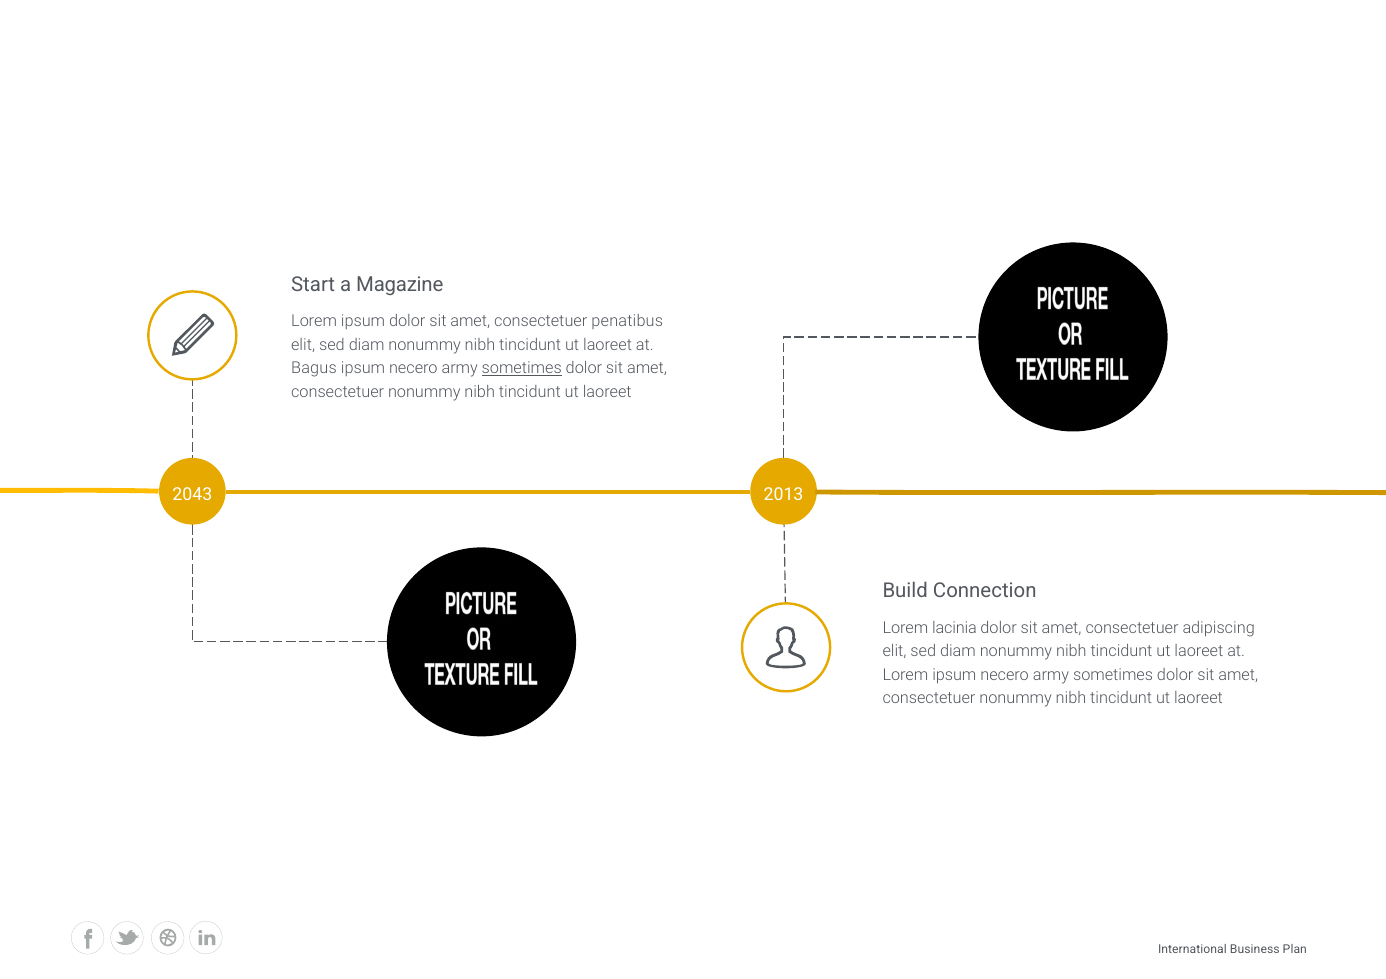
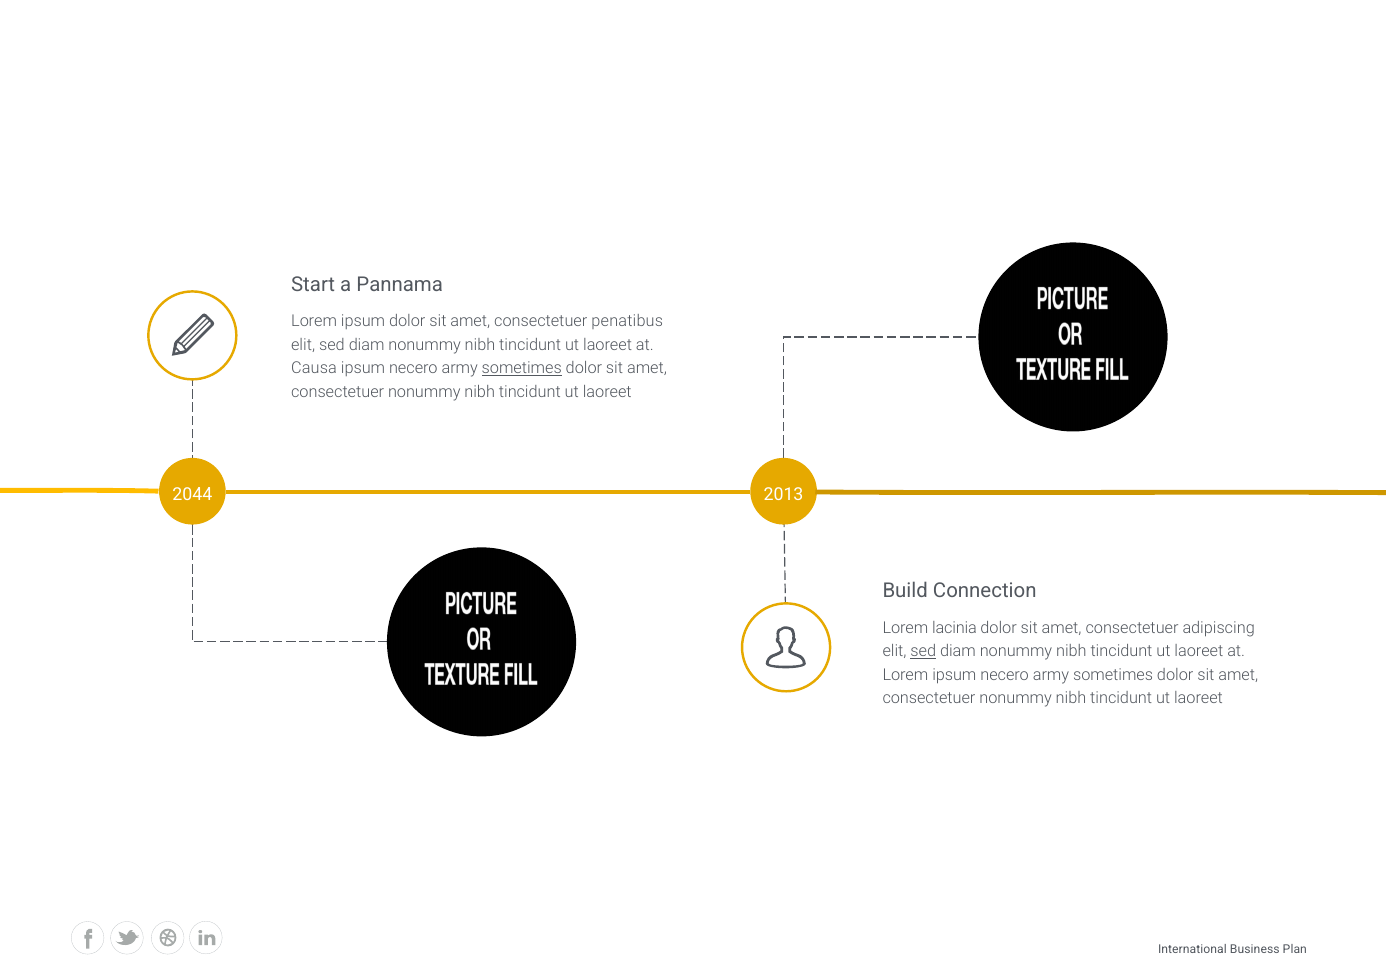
Magazine: Magazine -> Pannama
Bagus: Bagus -> Causa
2043: 2043 -> 2044
sed at (923, 652) underline: none -> present
